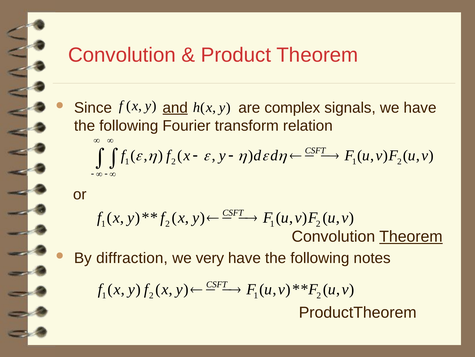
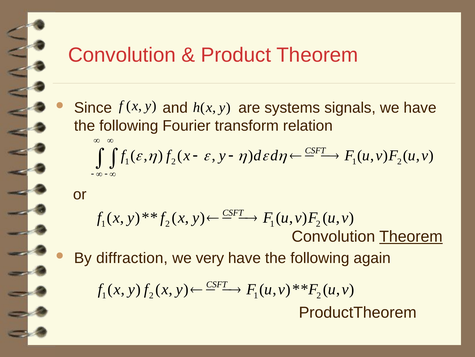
and underline: present -> none
complex: complex -> systems
notes: notes -> again
